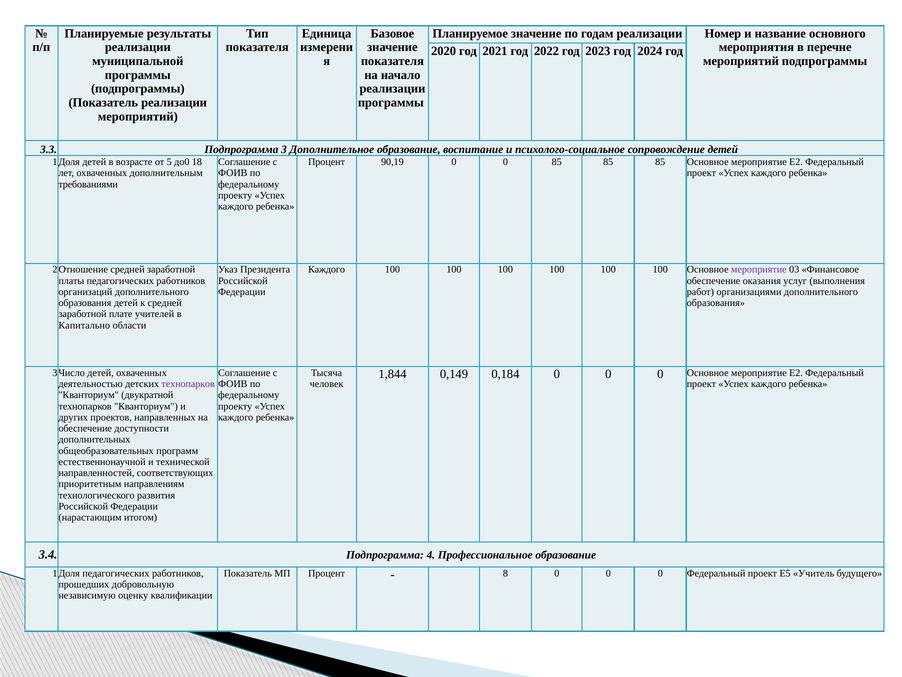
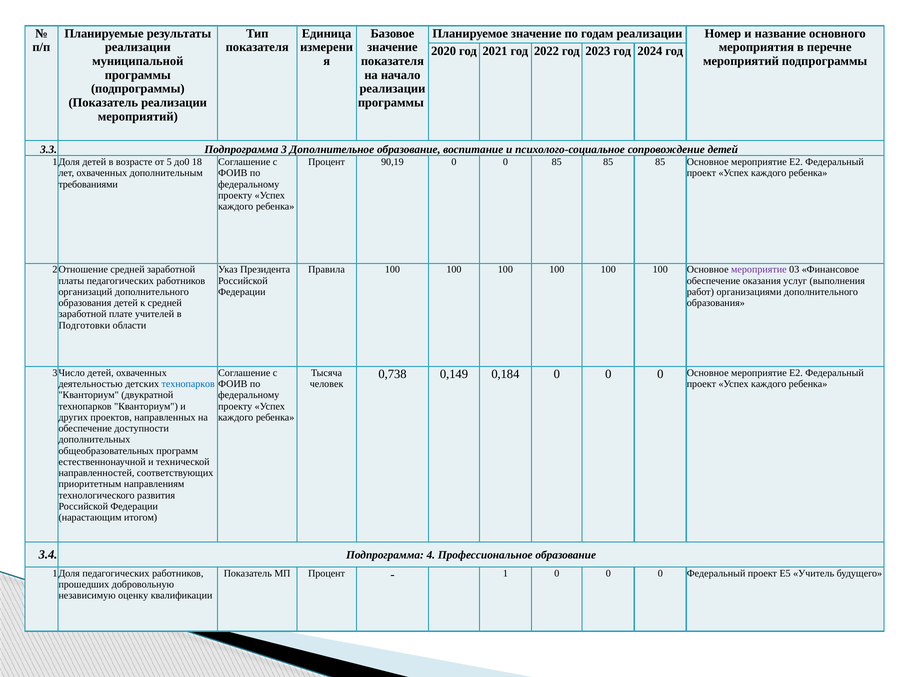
Каждого at (327, 269): Каждого -> Правила
Капитально: Капитально -> Подготовки
1,844: 1,844 -> 0,738
технопарков at (188, 384) colour: purple -> blue
8: 8 -> 1
